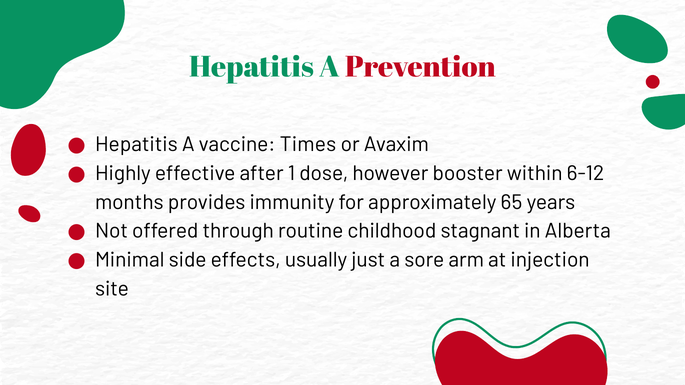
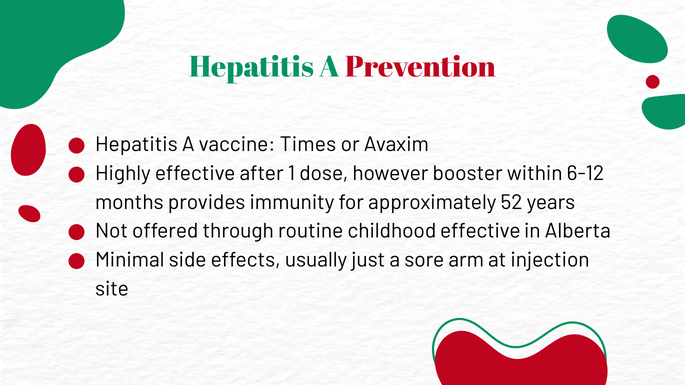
65: 65 -> 52
childhood stagnant: stagnant -> effective
